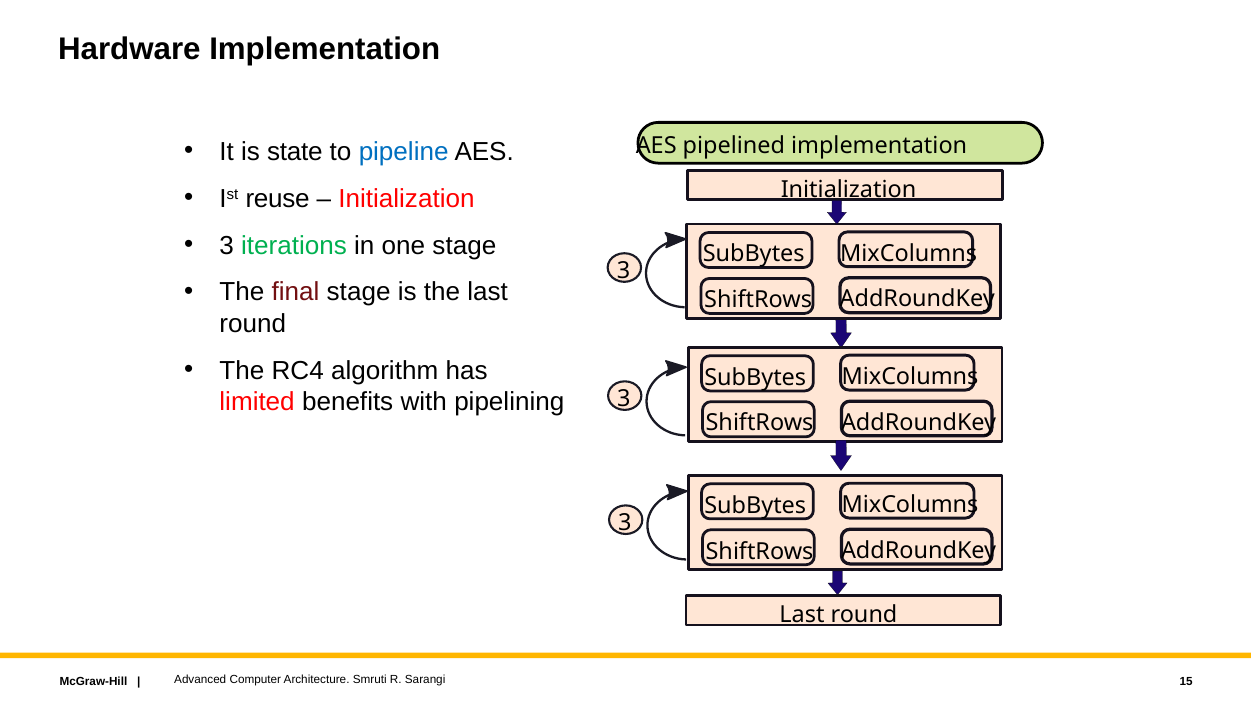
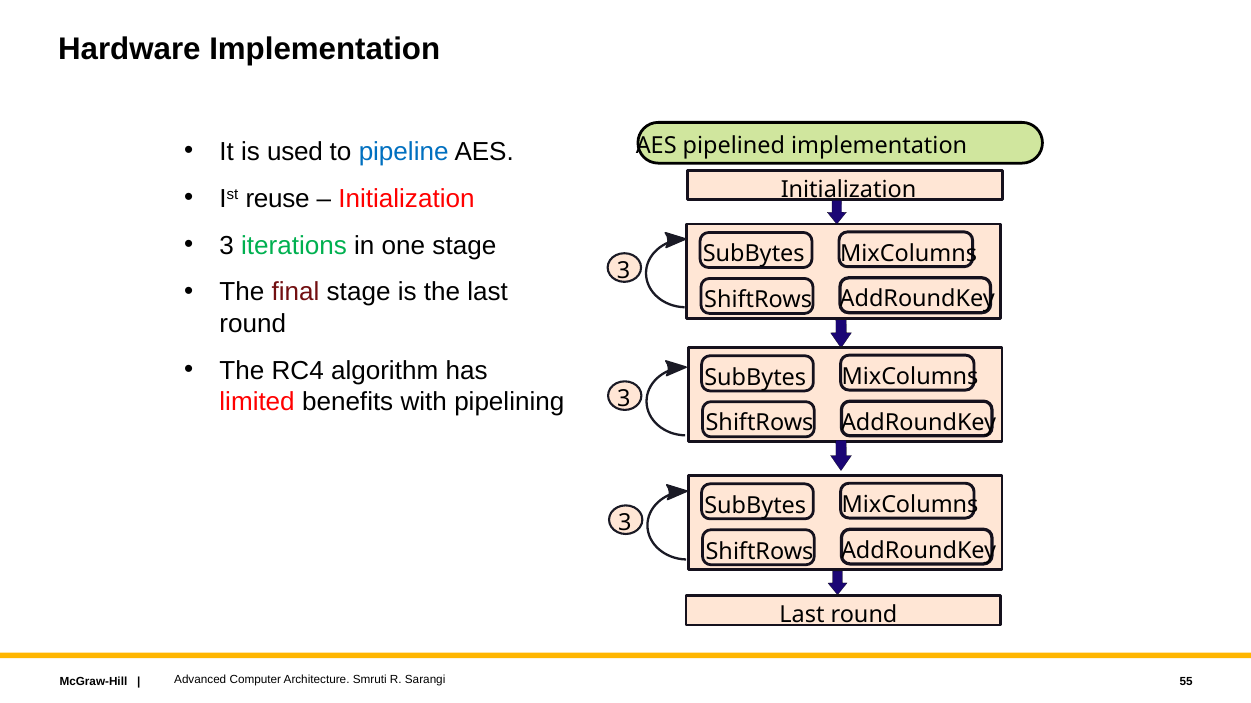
state: state -> used
15: 15 -> 55
